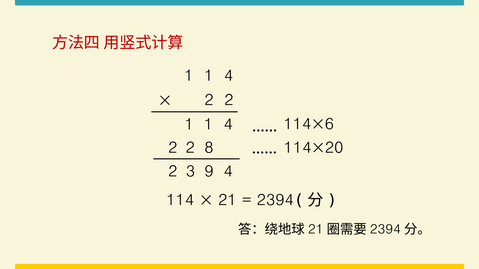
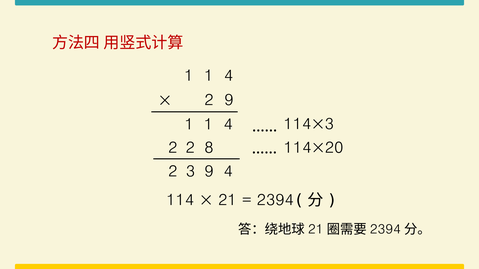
2 at (229, 100): 2 -> 9
114×6: 114×6 -> 114×3
